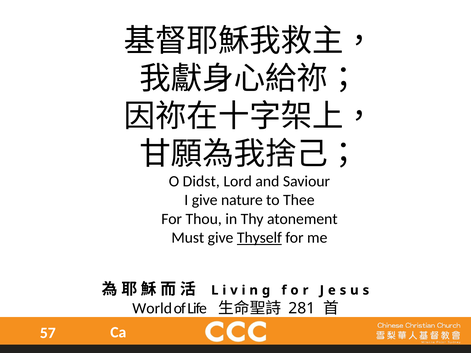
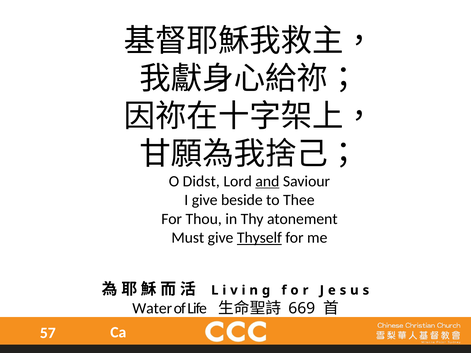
and underline: none -> present
nature: nature -> beside
World: World -> Water
281: 281 -> 669
